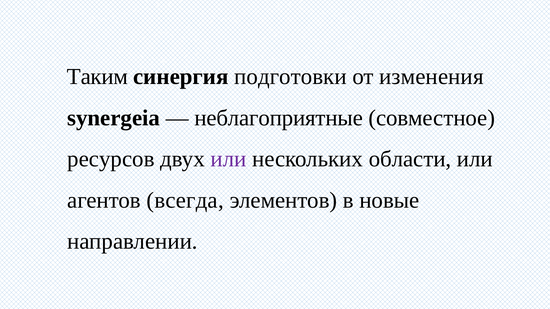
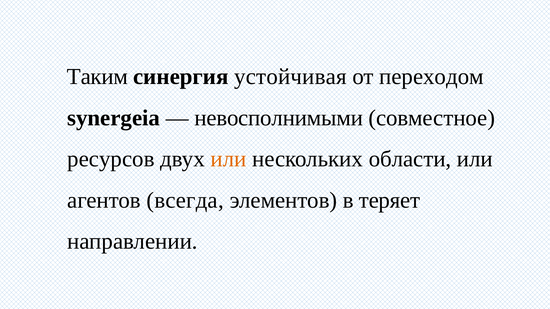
подготовки: подготовки -> устойчивая
изменения: изменения -> переходом
неблагоприятные: неблагоприятные -> невосполнимыми
или at (228, 159) colour: purple -> orange
новые: новые -> теряет
